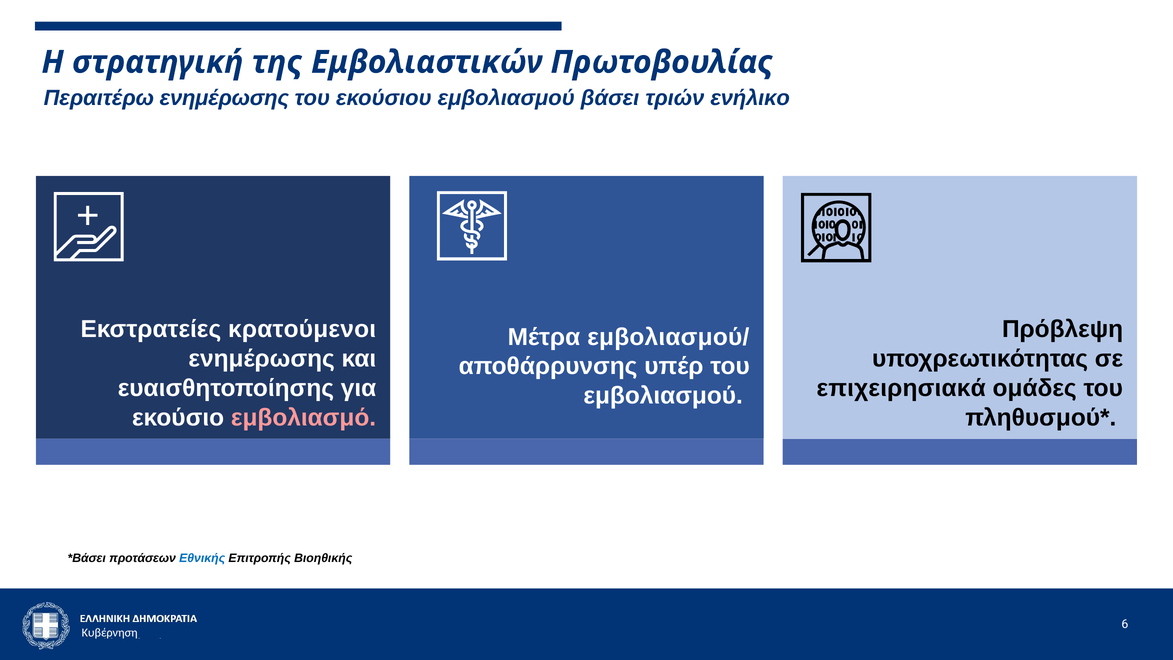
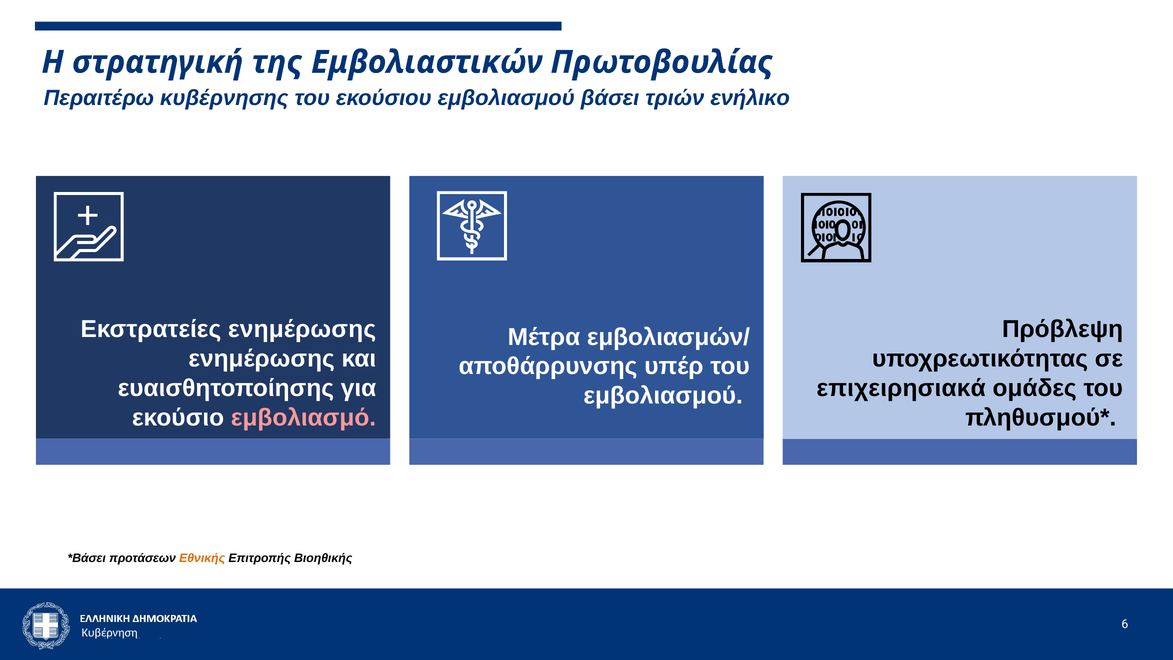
Περαιτέρω ενημέρωσης: ενημέρωσης -> κυβέρνησης
Εκστρατείες κρατούμενοι: κρατούμενοι -> ενημέρωσης
εμβολιασμού/: εμβολιασμού/ -> εμβολιασμών/
Εθνικής colour: blue -> orange
